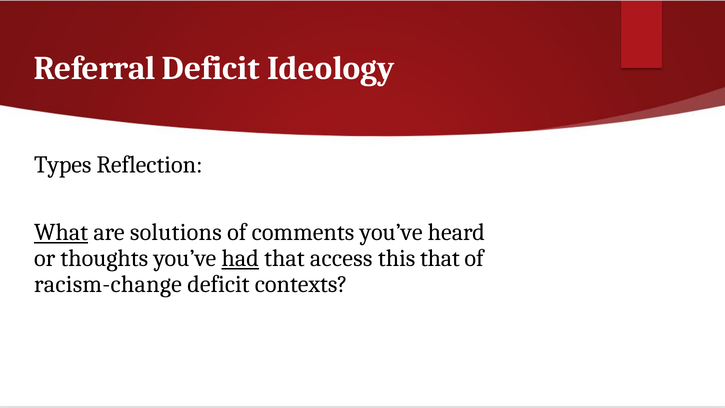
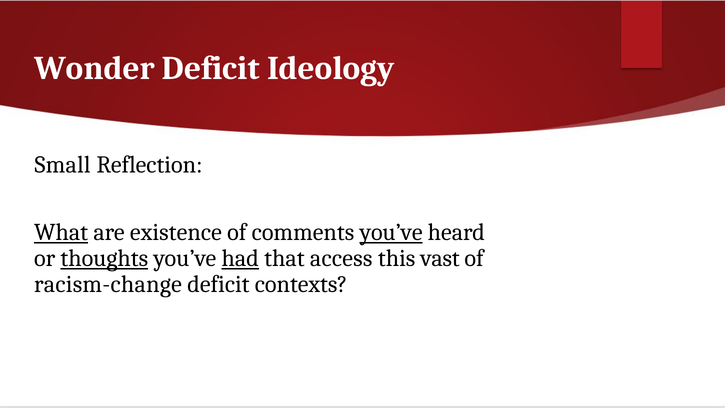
Referral: Referral -> Wonder
Types: Types -> Small
solutions: solutions -> existence
you’ve at (391, 232) underline: none -> present
thoughts underline: none -> present
this that: that -> vast
